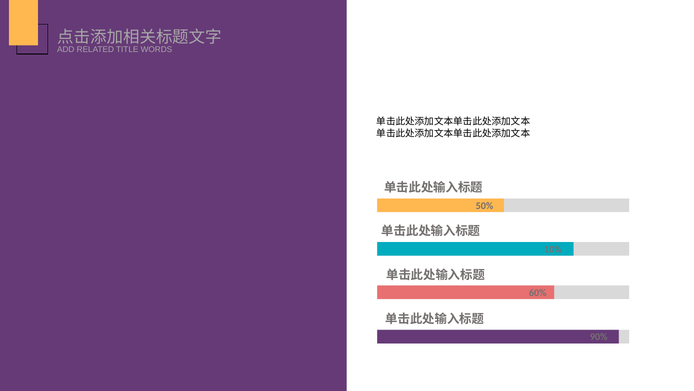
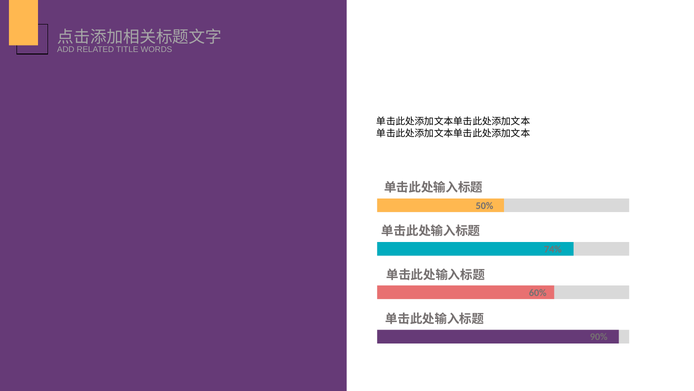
10%: 10% -> 74%
